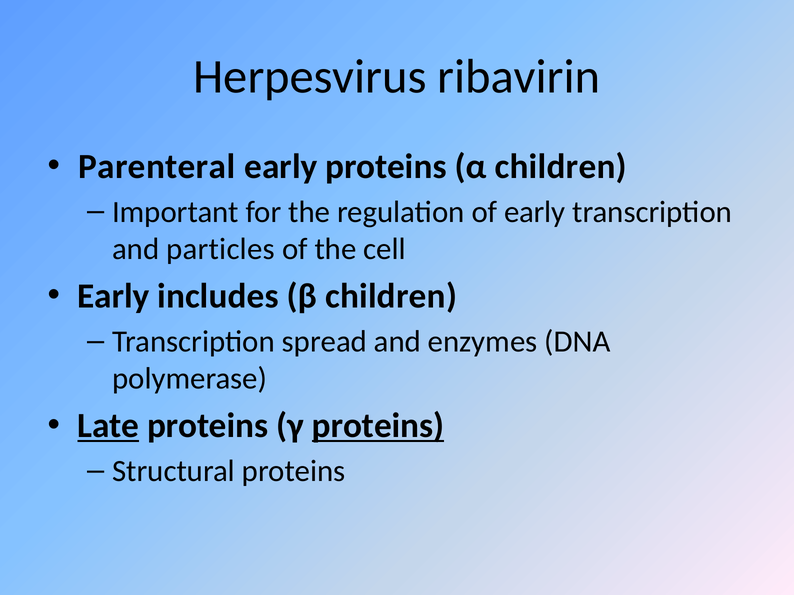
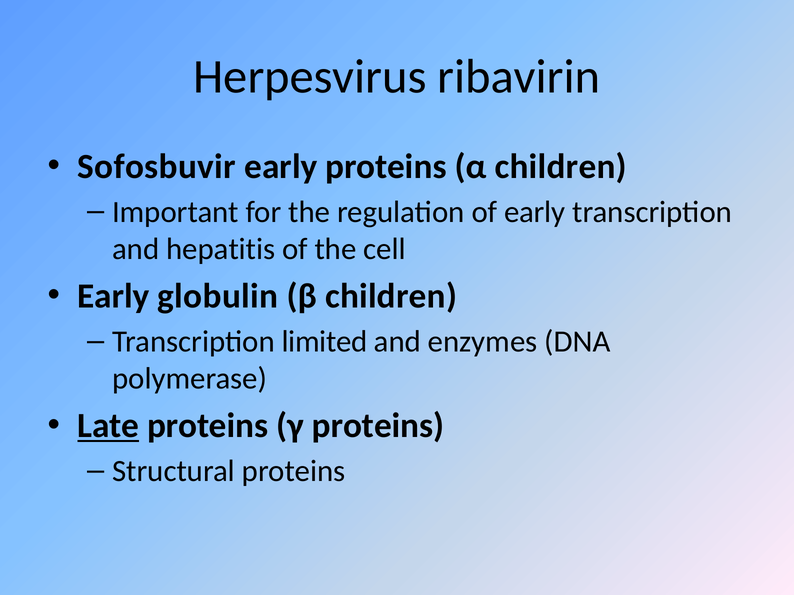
Parenteral: Parenteral -> Sofosbuvir
particles: particles -> hepatitis
includes: includes -> globulin
spread: spread -> limited
proteins at (378, 426) underline: present -> none
